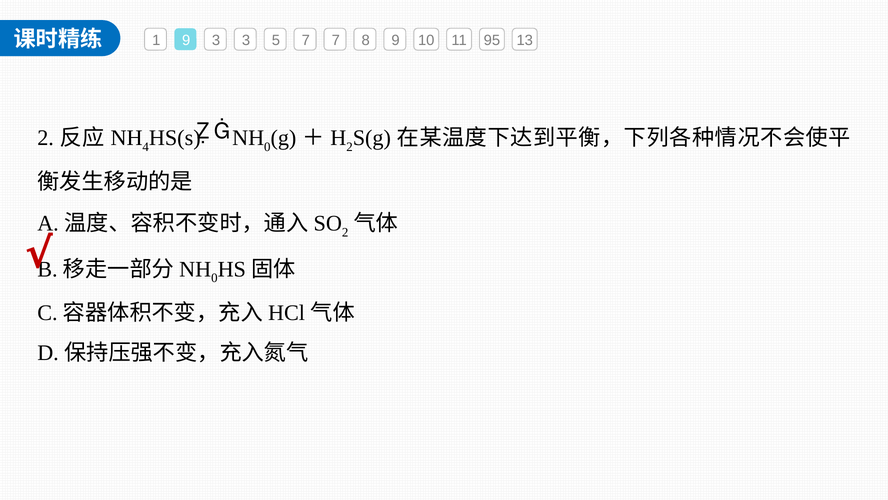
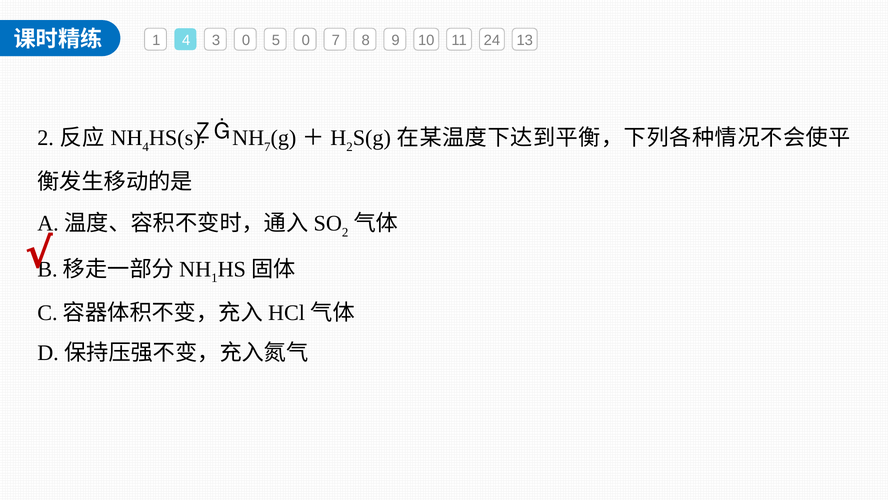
1 9: 9 -> 4
3 3: 3 -> 0
5 7: 7 -> 0
95: 95 -> 24
0 at (267, 147): 0 -> 7
0 at (214, 278): 0 -> 1
